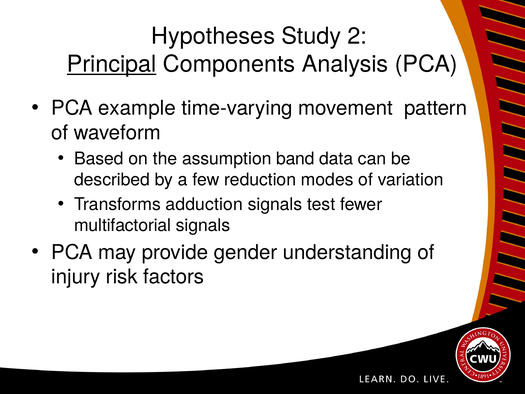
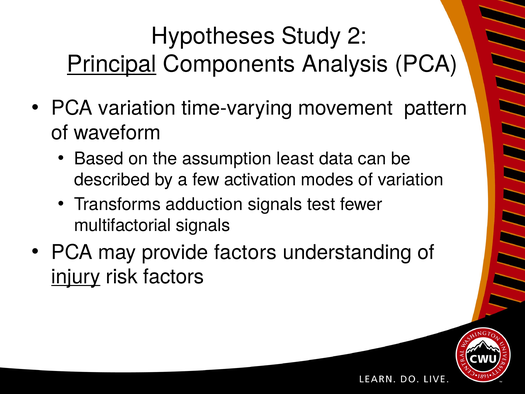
PCA example: example -> variation
band: band -> least
reduction: reduction -> activation
provide gender: gender -> factors
injury underline: none -> present
